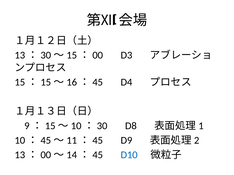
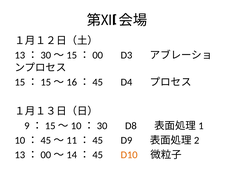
D10 colour: blue -> orange
